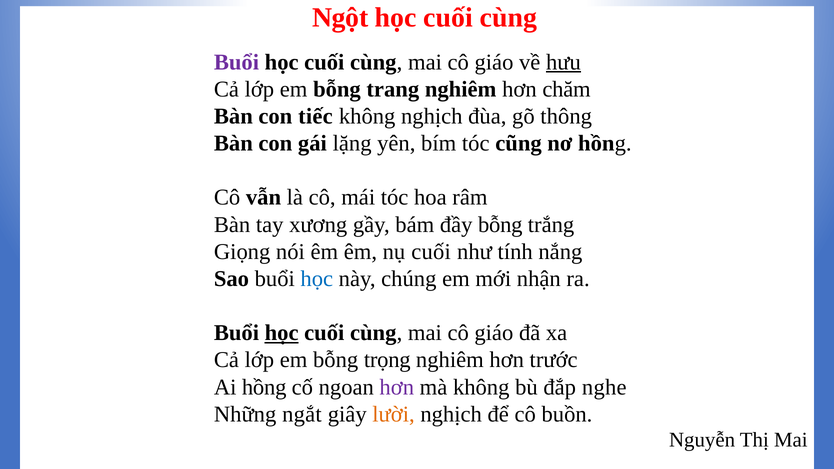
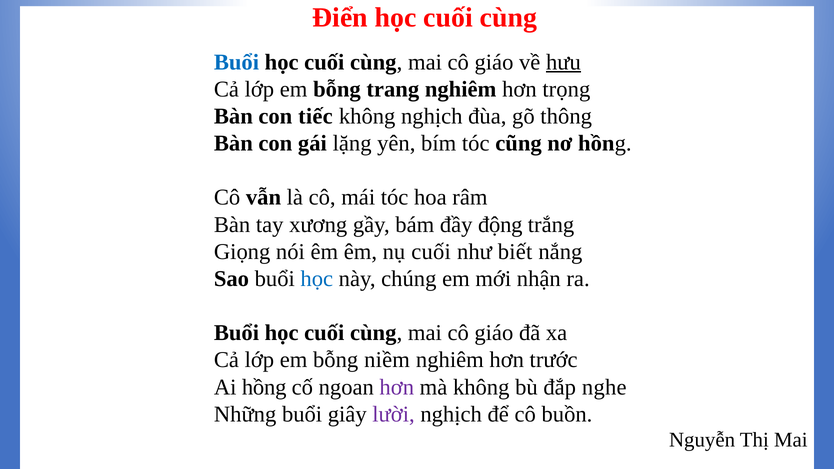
Ngột: Ngột -> Điển
Buổi at (236, 62) colour: purple -> blue
chăm: chăm -> trọng
đầy bỗng: bỗng -> động
tính: tính -> biết
học at (282, 333) underline: present -> none
trọng: trọng -> niềm
Những ngắt: ngắt -> buổi
lười colour: orange -> purple
